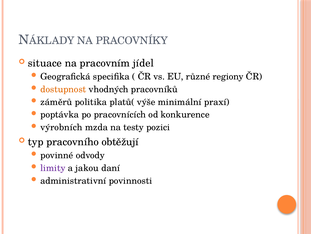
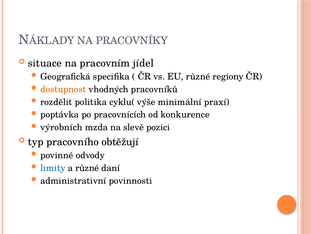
záměrů: záměrů -> rozdělit
platů(: platů( -> cyklu(
testy: testy -> slevě
limity colour: purple -> blue
a jakou: jakou -> různé
